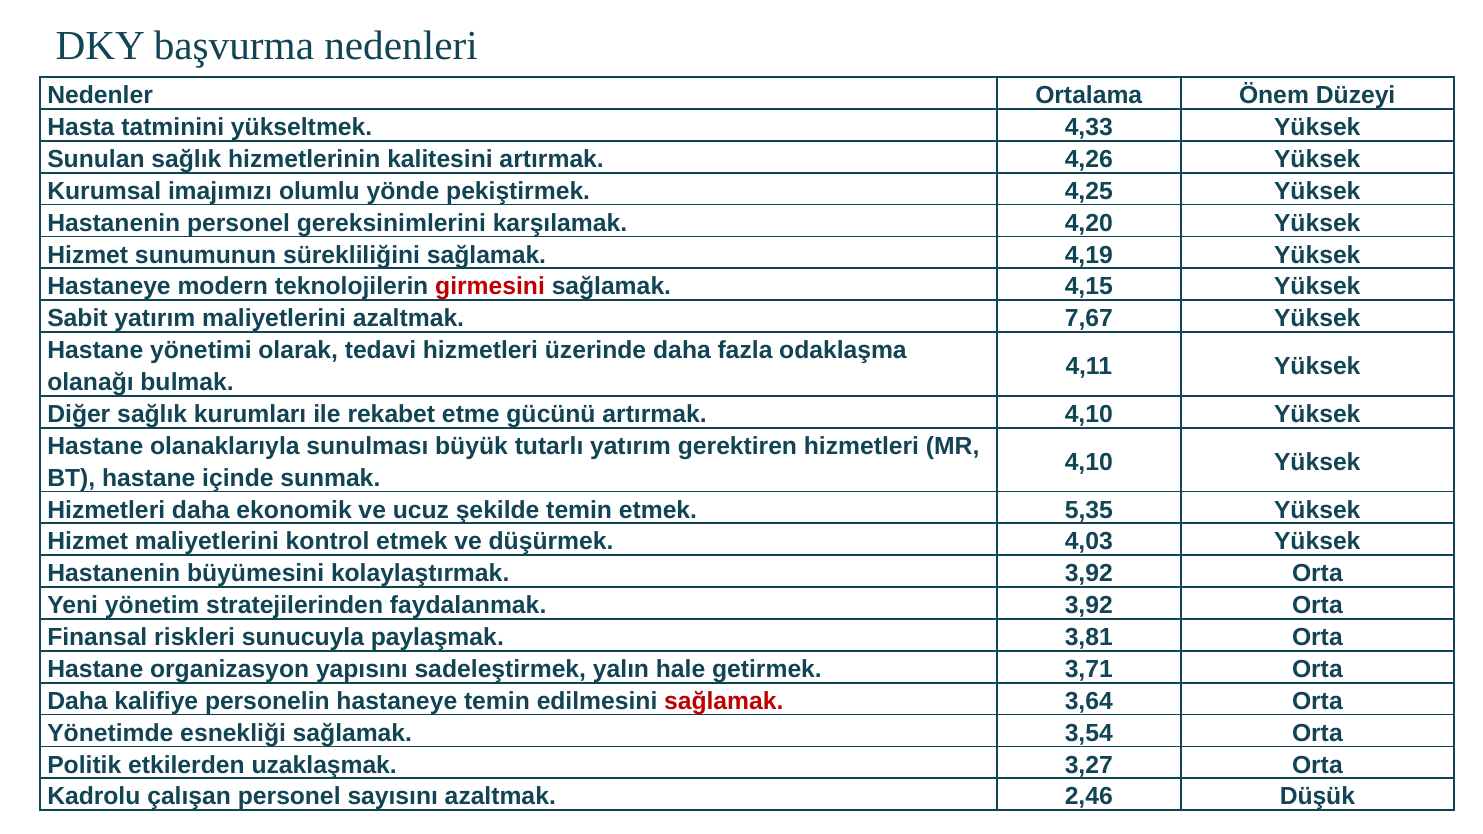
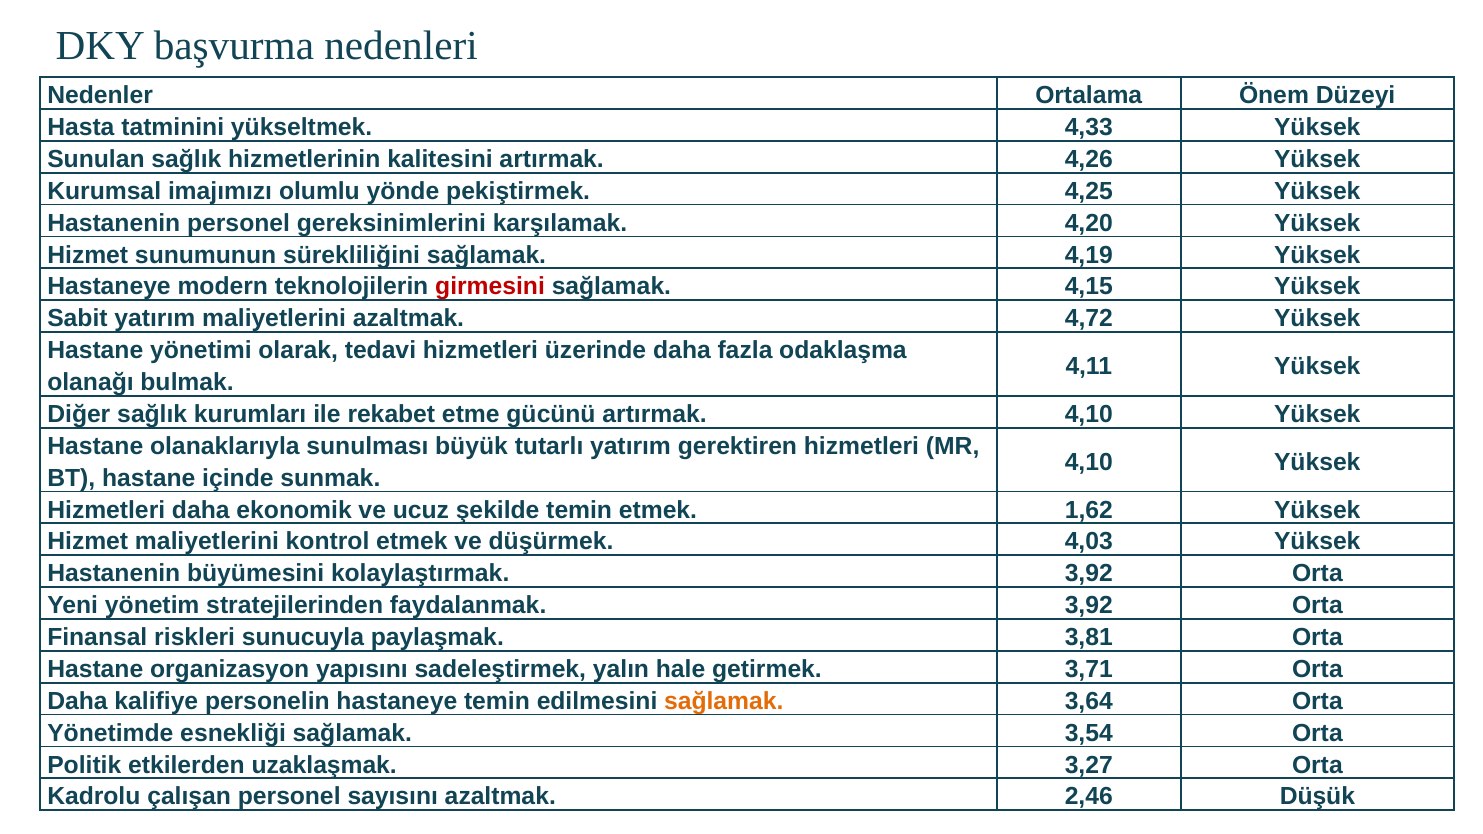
7,67: 7,67 -> 4,72
5,35: 5,35 -> 1,62
sağlamak at (724, 701) colour: red -> orange
